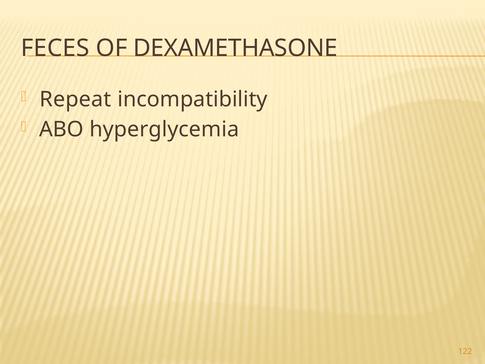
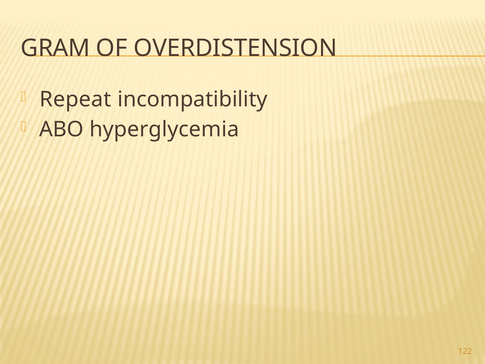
FECES: FECES -> GRAM
DEXAMETHASONE: DEXAMETHASONE -> OVERDISTENSION
